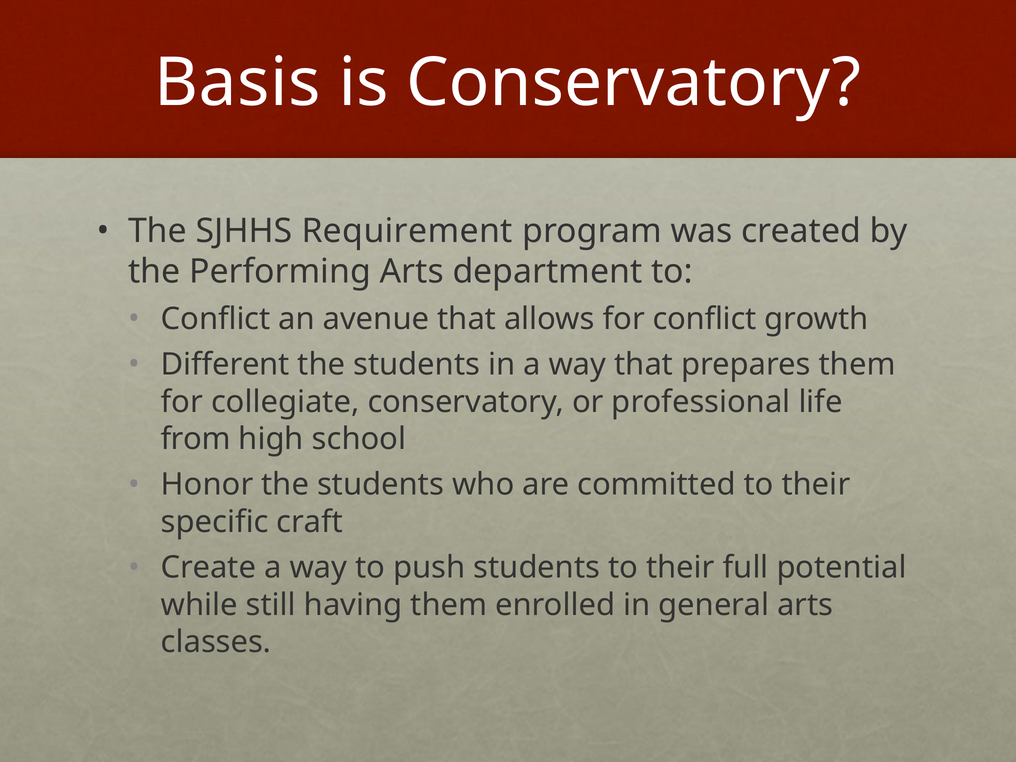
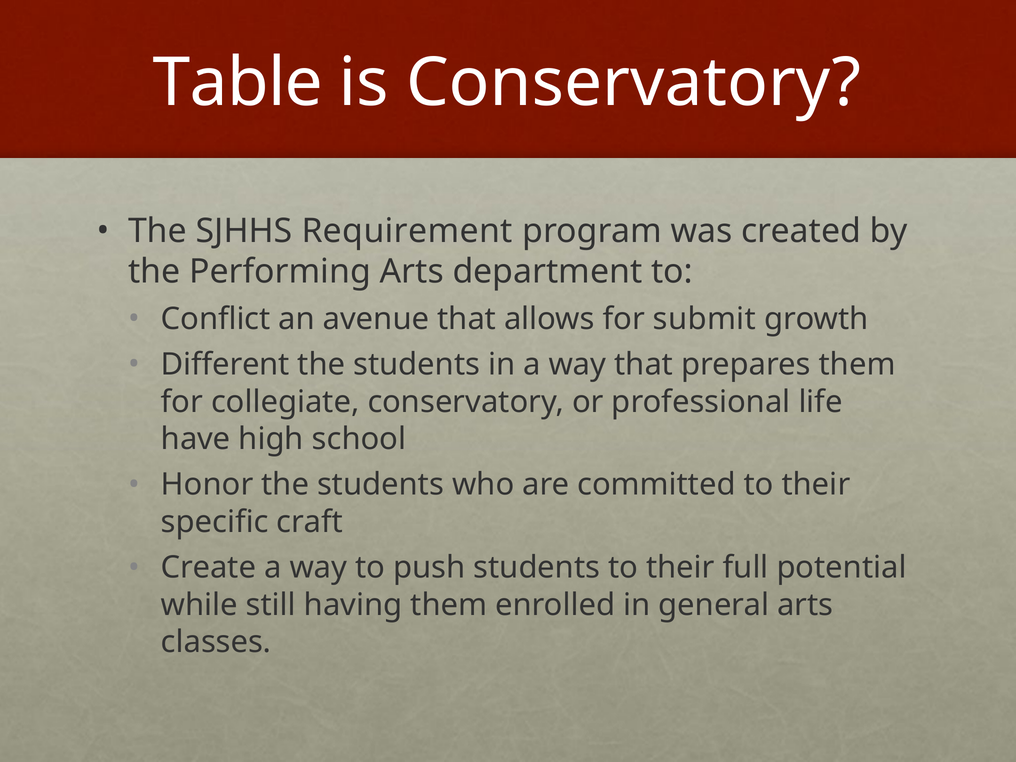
Basis: Basis -> Table
for conflict: conflict -> submit
from: from -> have
